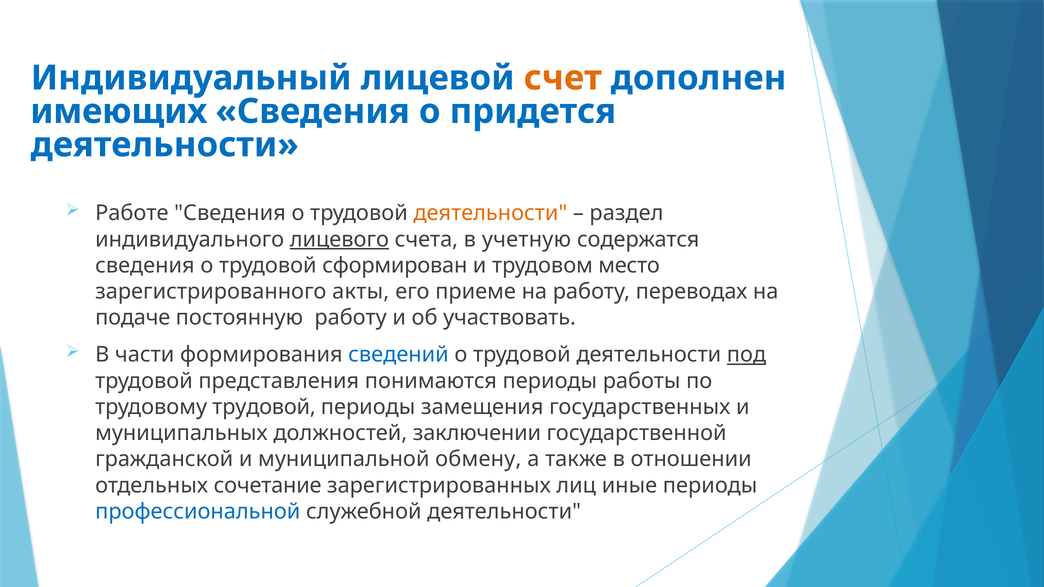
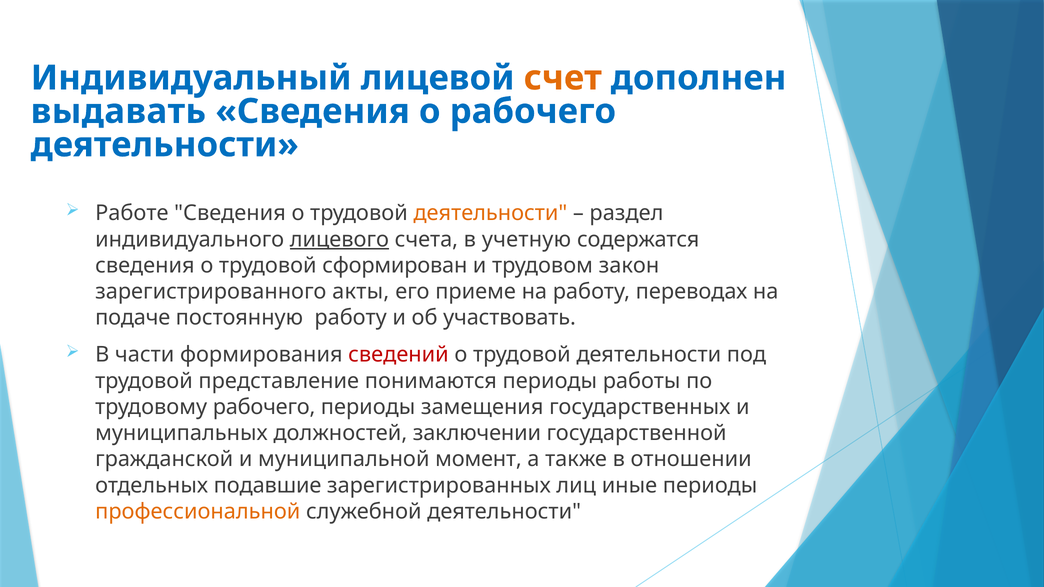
имеющих: имеющих -> выдавать
о придется: придется -> рабочего
место: место -> закон
сведений colour: blue -> red
под underline: present -> none
представления: представления -> представление
трудовому трудовой: трудовой -> рабочего
обмену: обмену -> момент
сочетание: сочетание -> подавшие
профессиональной colour: blue -> orange
